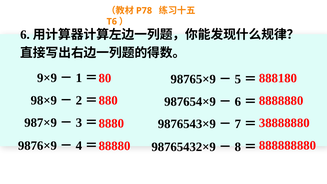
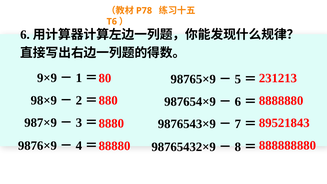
888180: 888180 -> 231213
38888880: 38888880 -> 89521843
